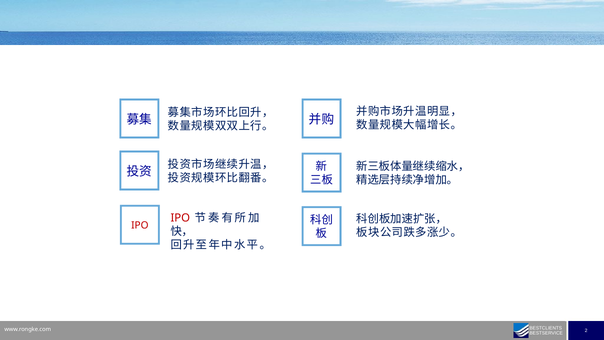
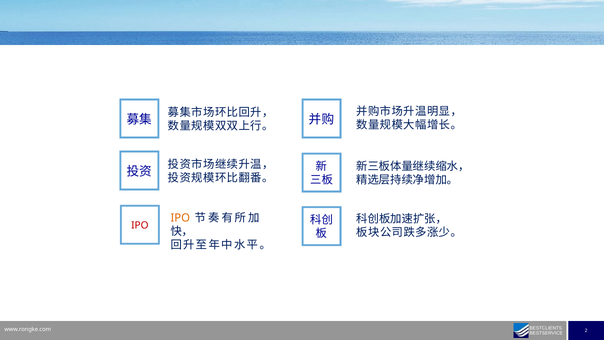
IPO at (180, 218) colour: red -> orange
